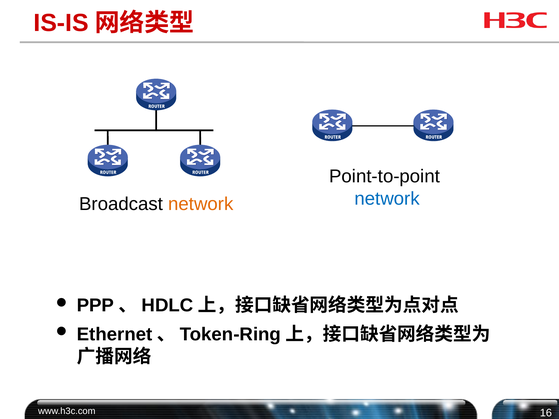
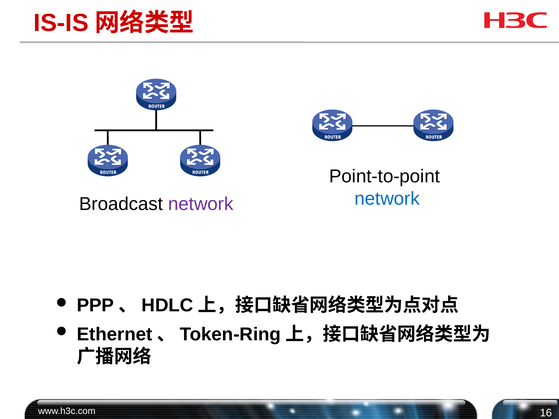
network at (201, 204) colour: orange -> purple
